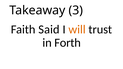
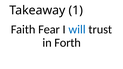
3: 3 -> 1
Said: Said -> Fear
will colour: orange -> blue
